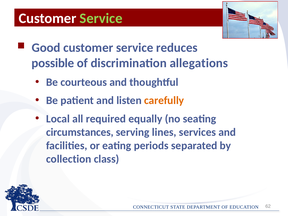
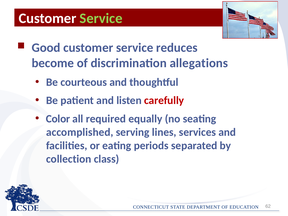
possible: possible -> become
carefully colour: orange -> red
Local: Local -> Color
circumstances: circumstances -> accomplished
